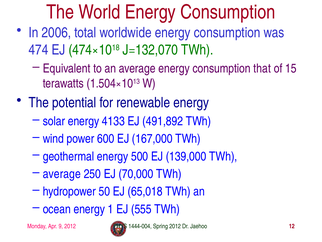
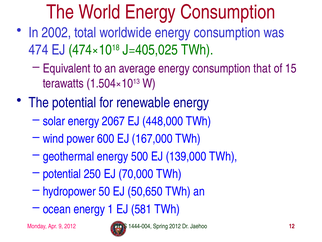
2006: 2006 -> 2002
J=132,070: J=132,070 -> J=405,025
4133: 4133 -> 2067
491,892: 491,892 -> 448,000
average at (62, 174): average -> potential
65,018: 65,018 -> 50,650
555: 555 -> 581
